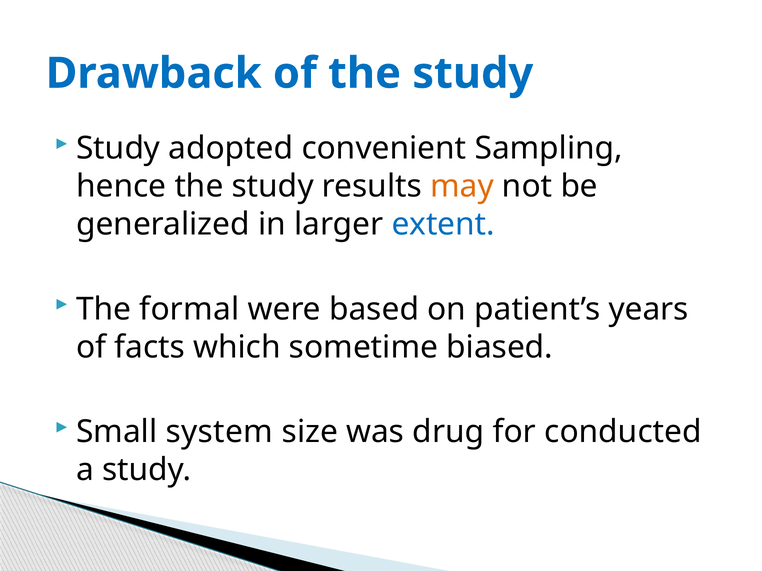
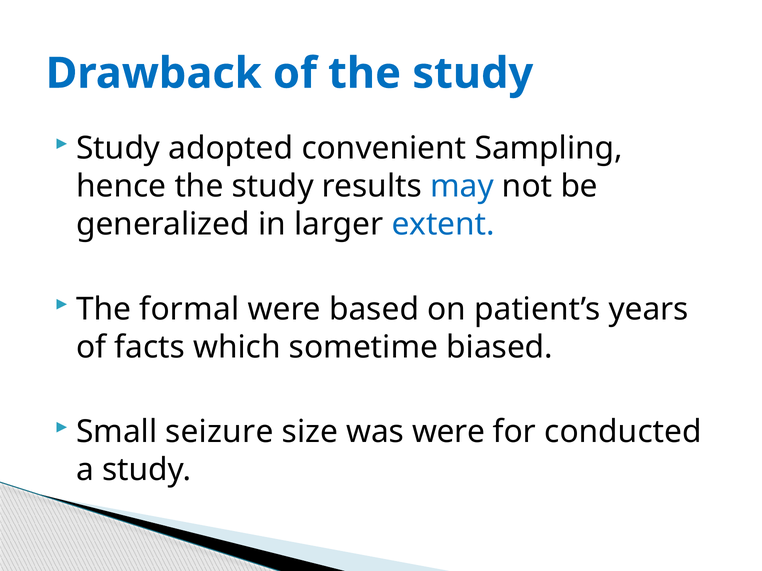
may colour: orange -> blue
system: system -> seizure
was drug: drug -> were
